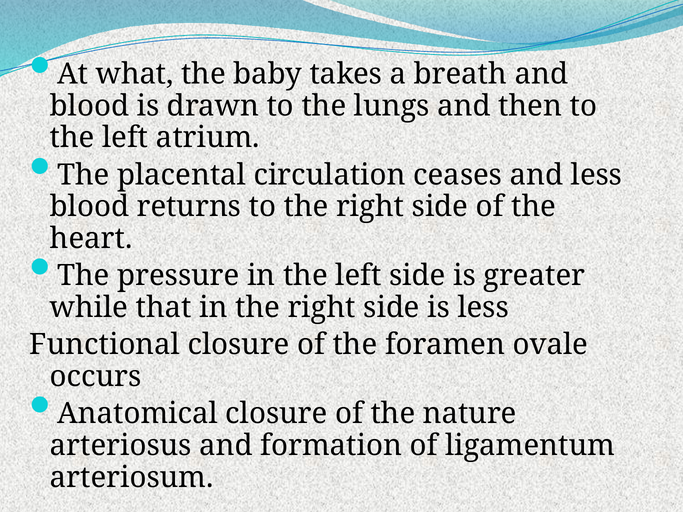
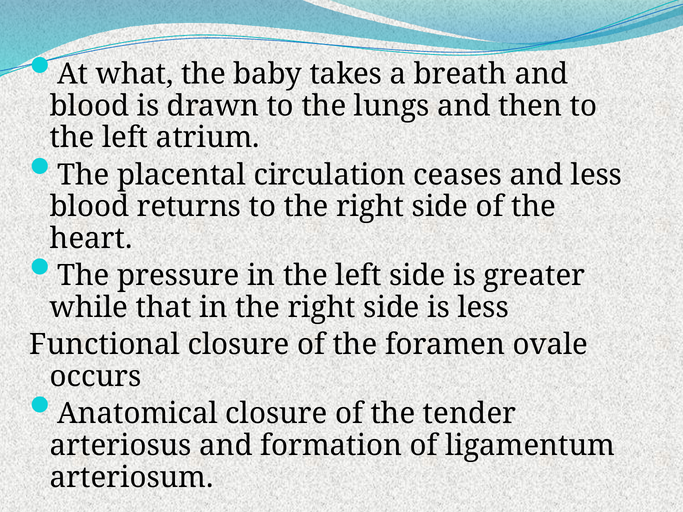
nature: nature -> tender
